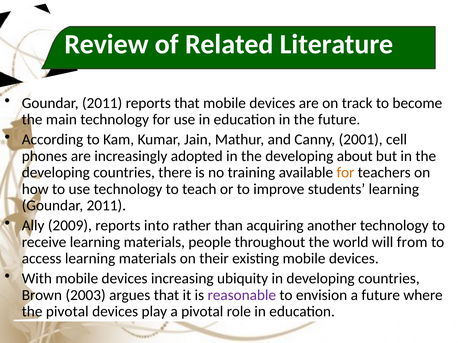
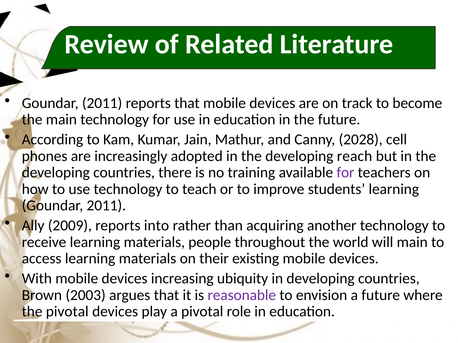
2001: 2001 -> 2028
about: about -> reach
for at (345, 173) colour: orange -> purple
will from: from -> main
